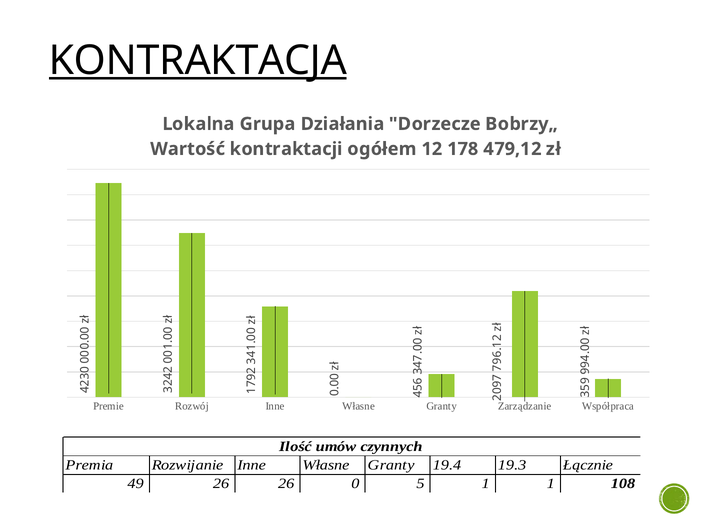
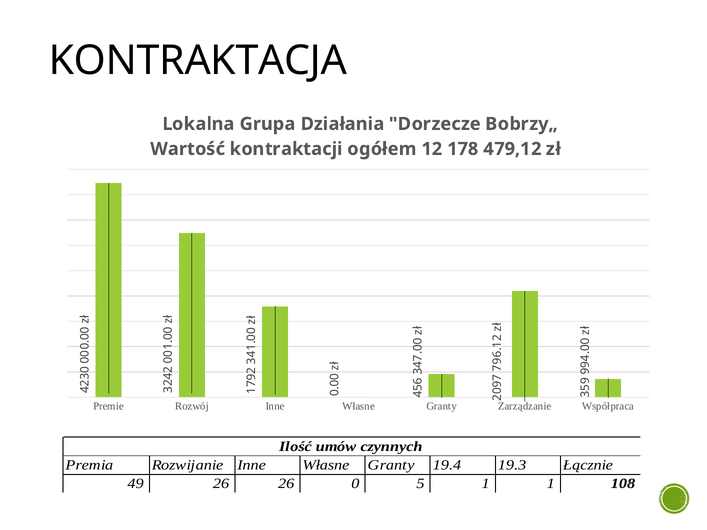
KONTRAKTACJA underline: present -> none
